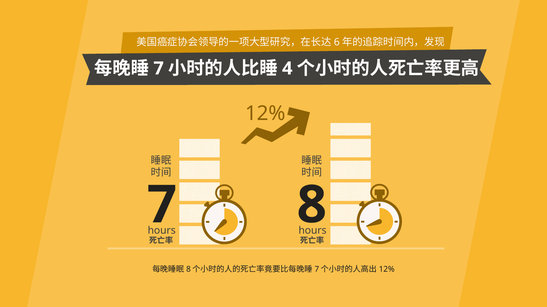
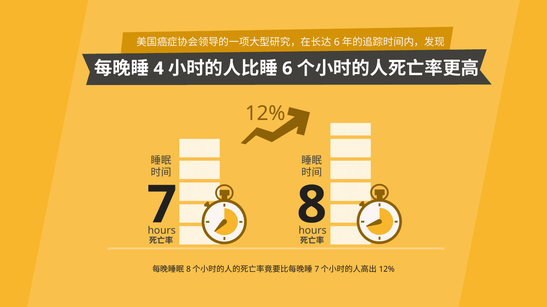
7 at (159, 69): 7 -> 4
4: 4 -> 6
